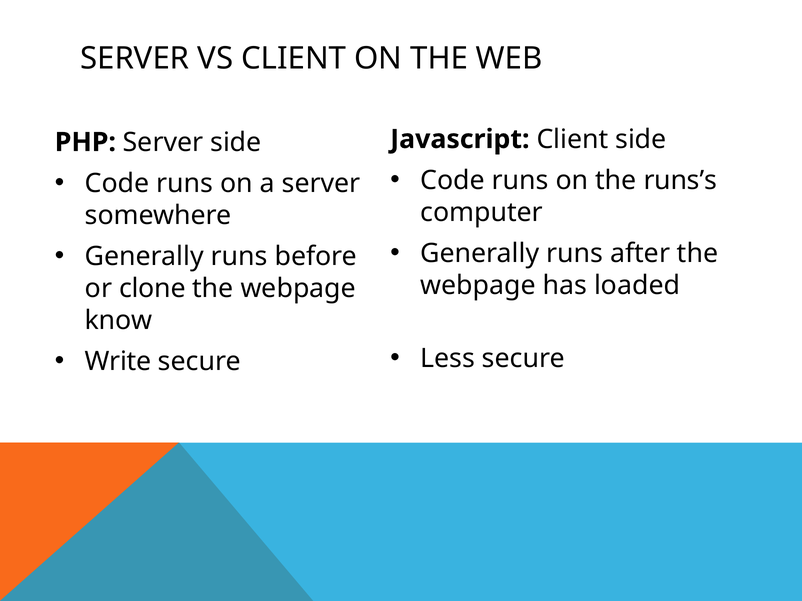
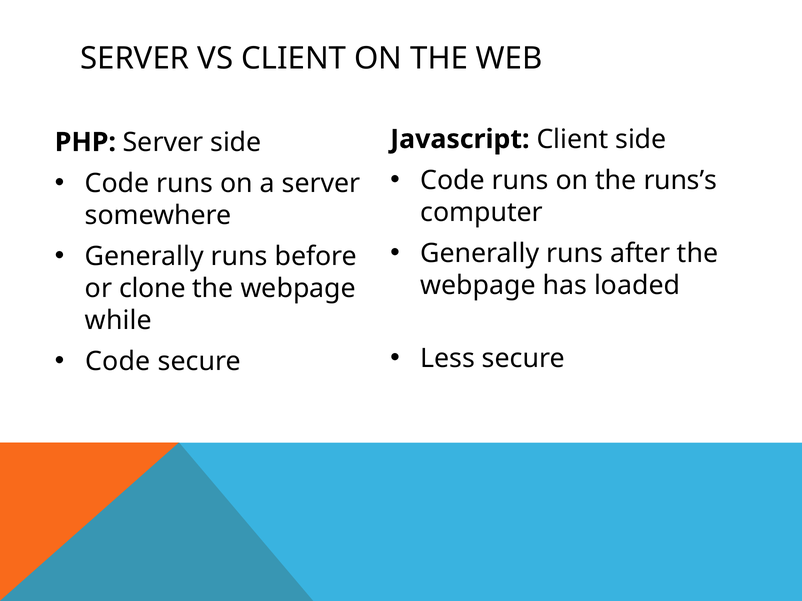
know: know -> while
Write at (118, 362): Write -> Code
